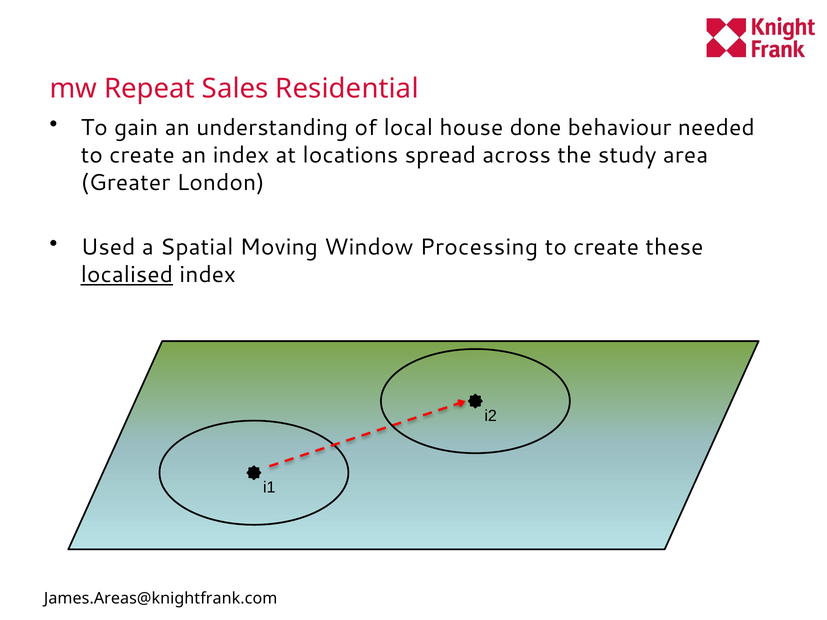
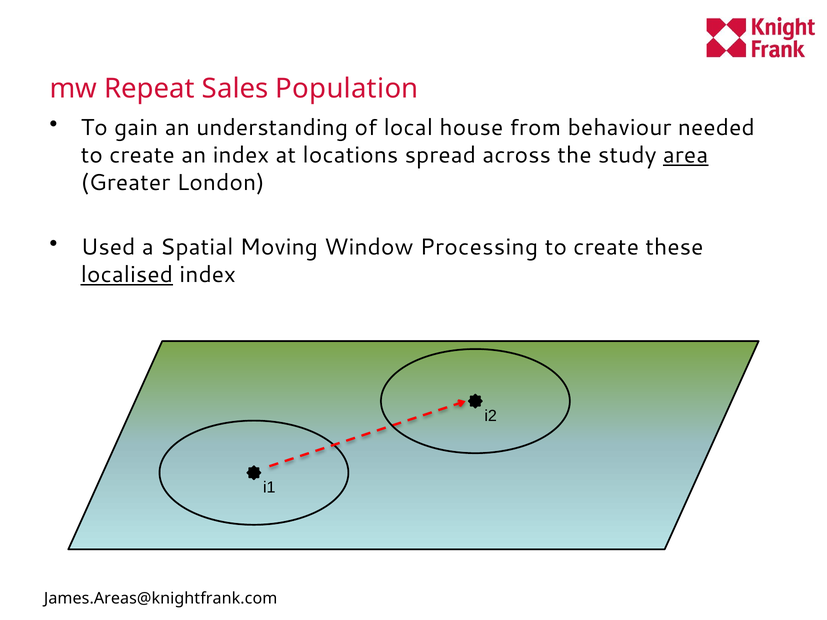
Residential: Residential -> Population
done: done -> from
area underline: none -> present
